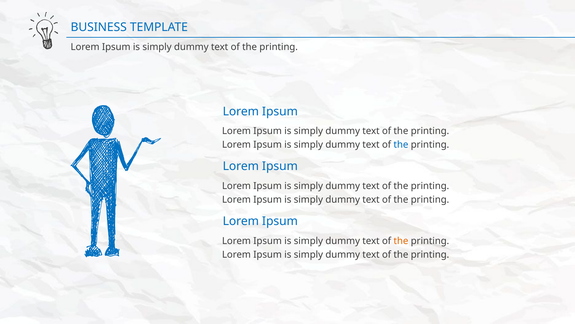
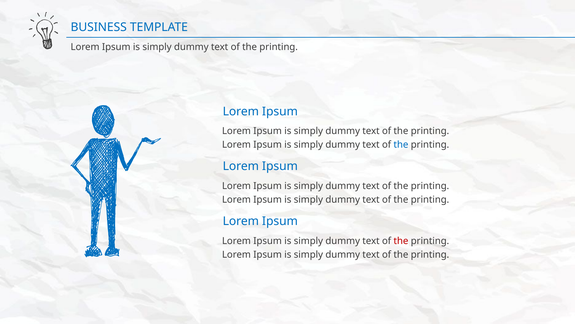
the at (401, 240) colour: orange -> red
